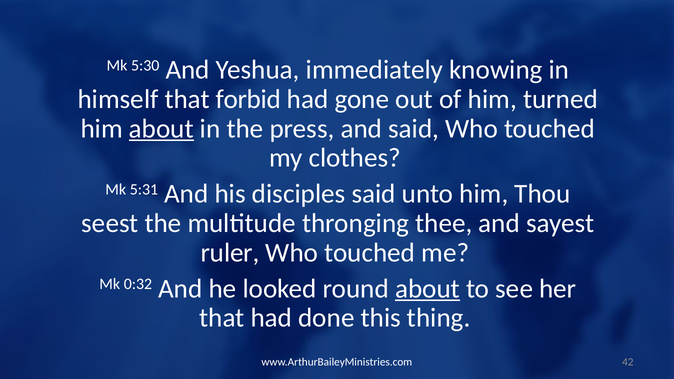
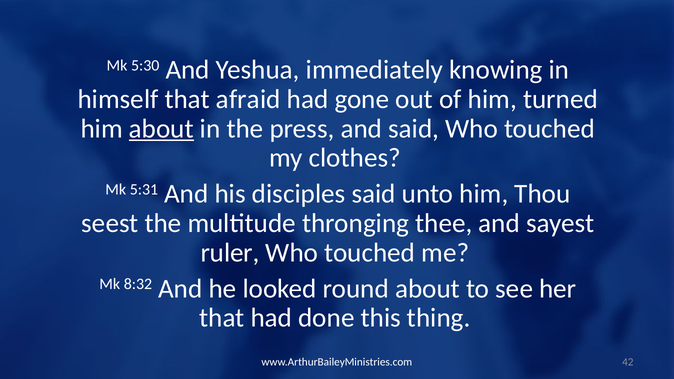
forbid: forbid -> afraid
0:32: 0:32 -> 8:32
about at (428, 289) underline: present -> none
